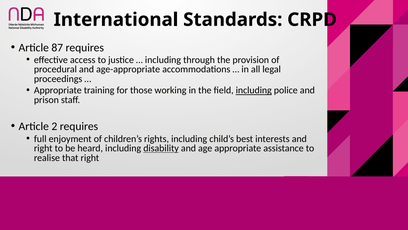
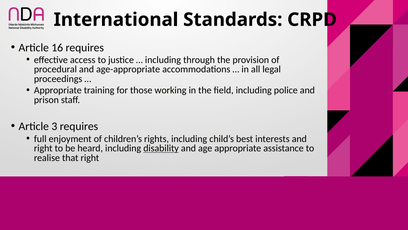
87: 87 -> 16
including at (254, 90) underline: present -> none
2: 2 -> 3
